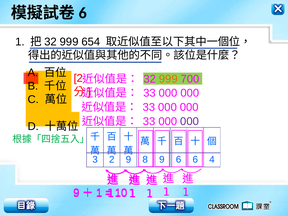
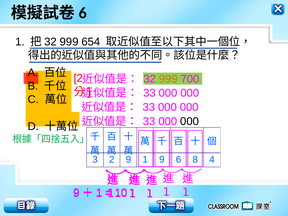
000 at (190, 121) colour: purple -> black
9 8: 8 -> 1
6 6: 6 -> 8
